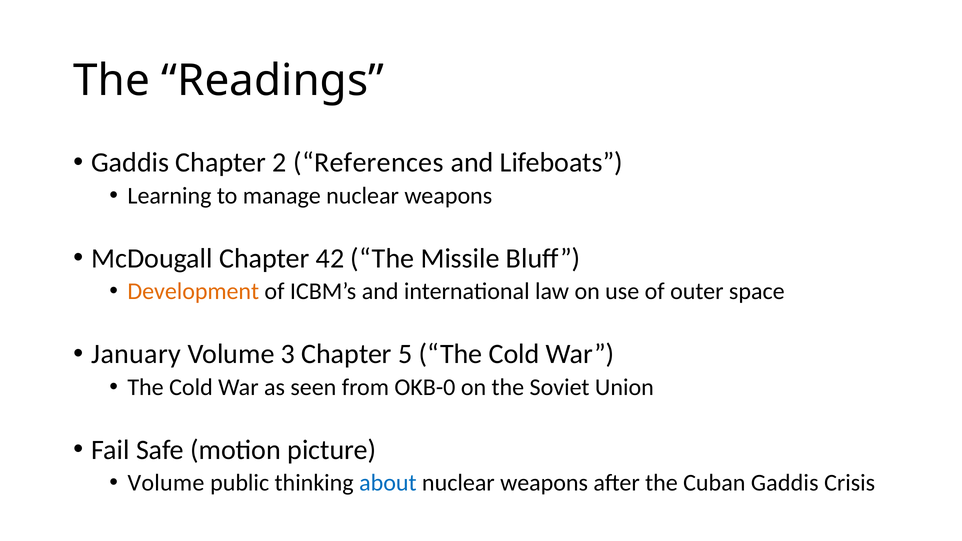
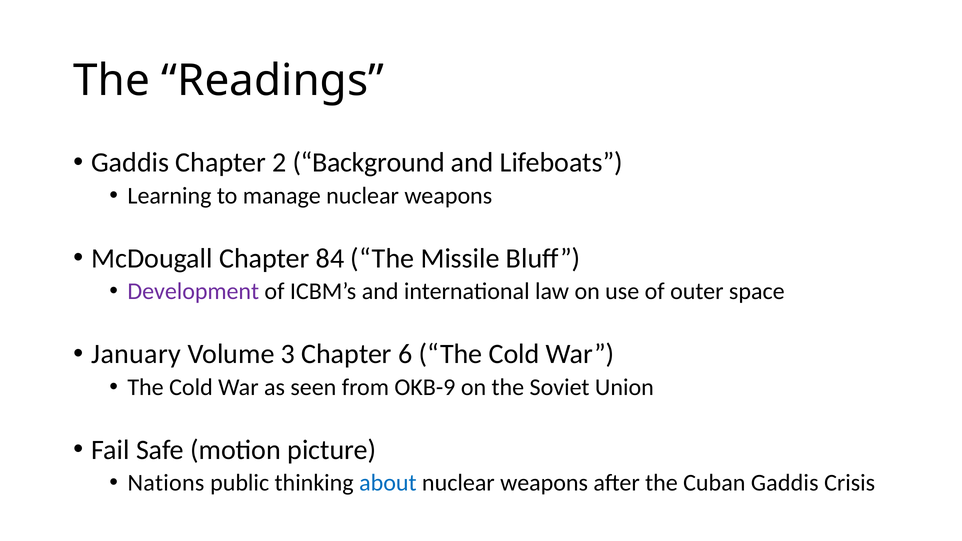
References: References -> Background
42: 42 -> 84
Development colour: orange -> purple
5: 5 -> 6
OKB-0: OKB-0 -> OKB-9
Volume at (166, 483): Volume -> Nations
